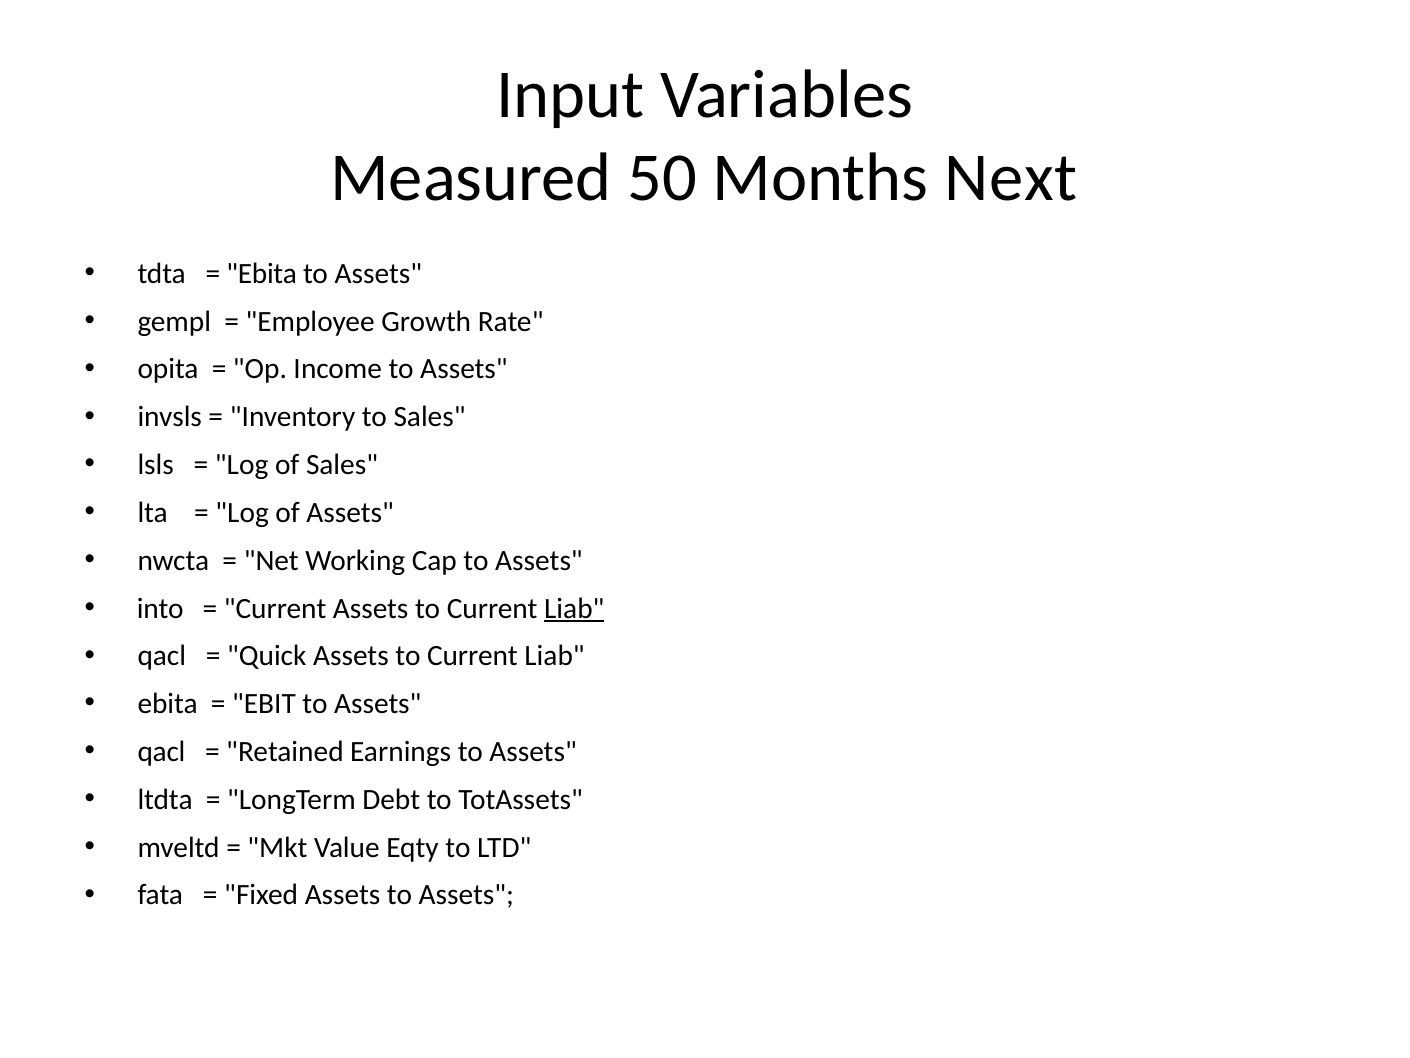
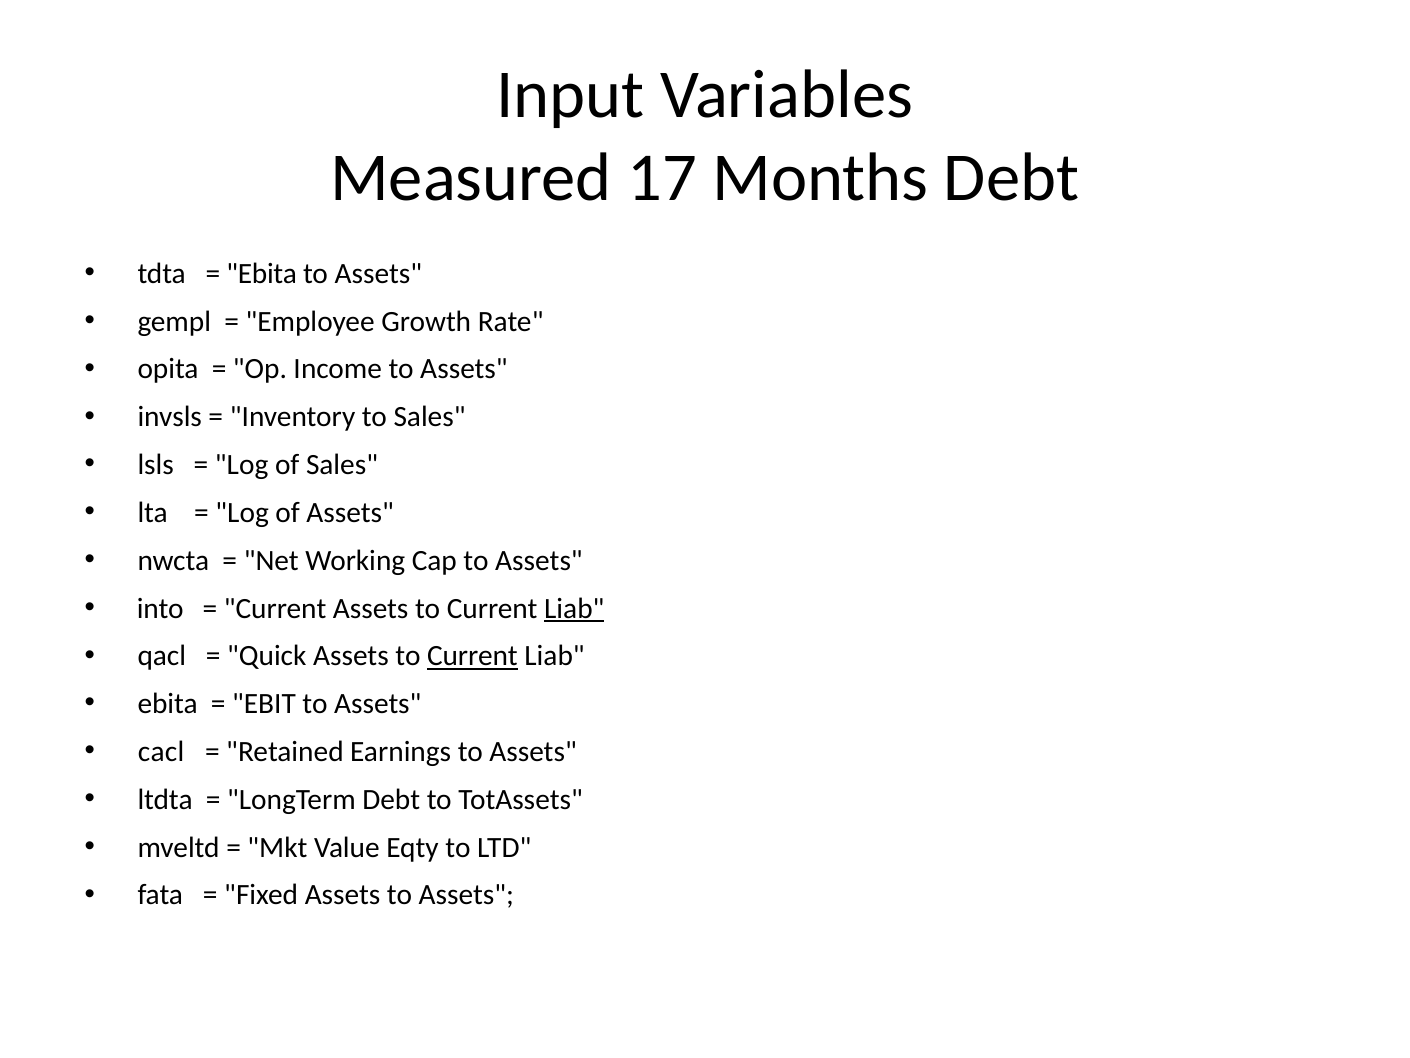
50: 50 -> 17
Months Next: Next -> Debt
Current at (472, 656) underline: none -> present
qacl at (161, 751): qacl -> cacl
